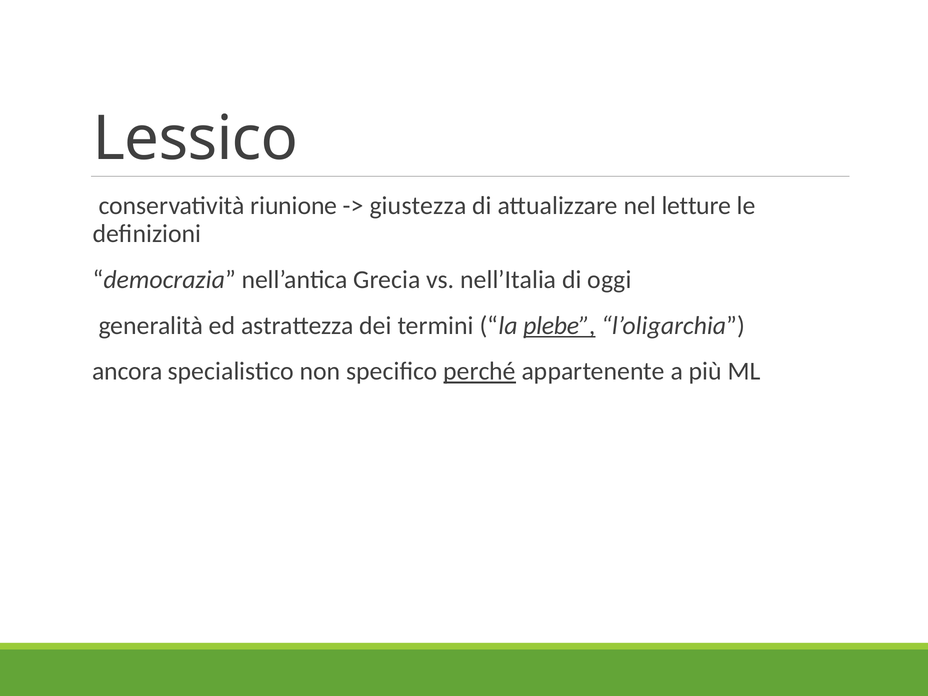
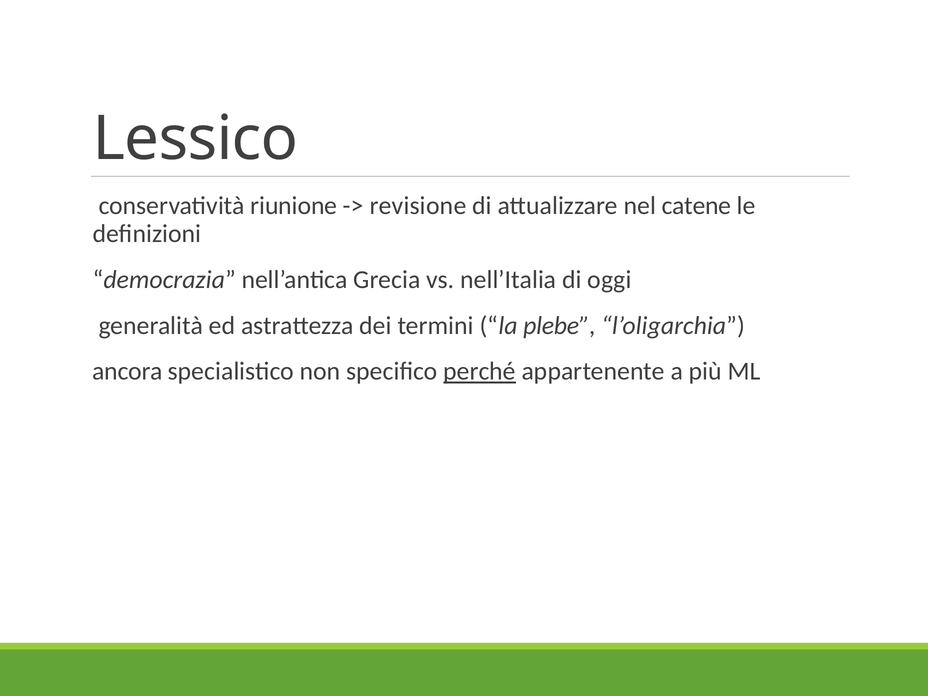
giustezza: giustezza -> revisione
letture: letture -> catene
plebe underline: present -> none
